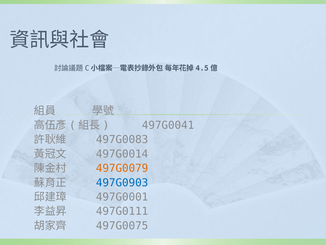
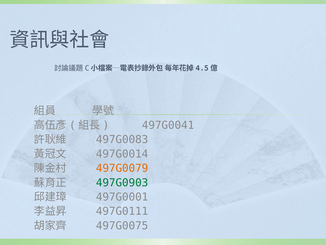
497G0903 colour: blue -> green
